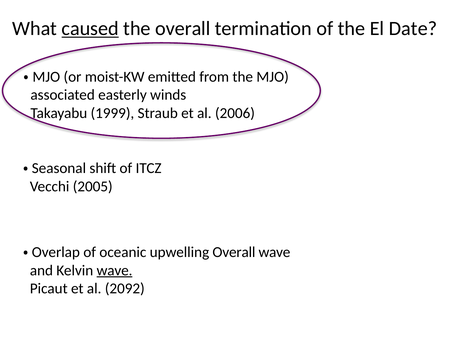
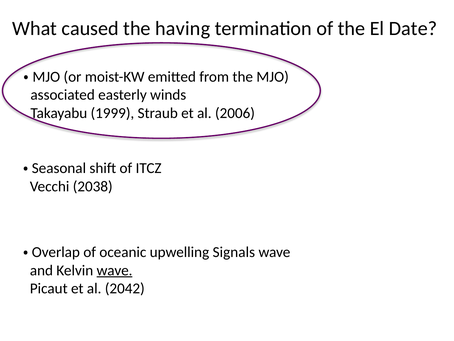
caused underline: present -> none
the overall: overall -> having
2005: 2005 -> 2038
upwelling Overall: Overall -> Signals
2092: 2092 -> 2042
